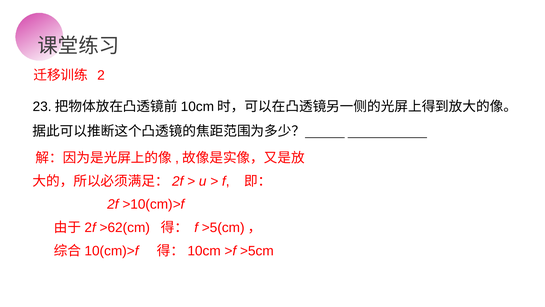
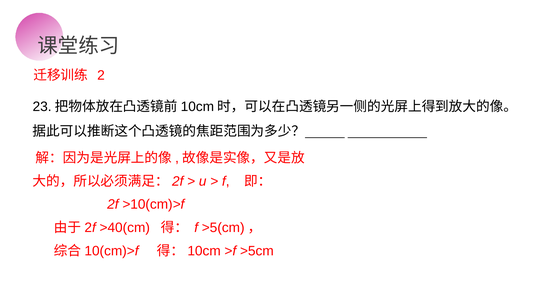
>62(cm: >62(cm -> >40(cm
